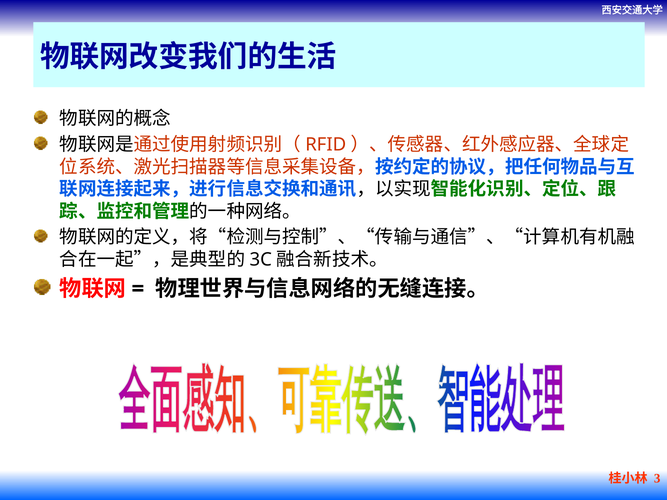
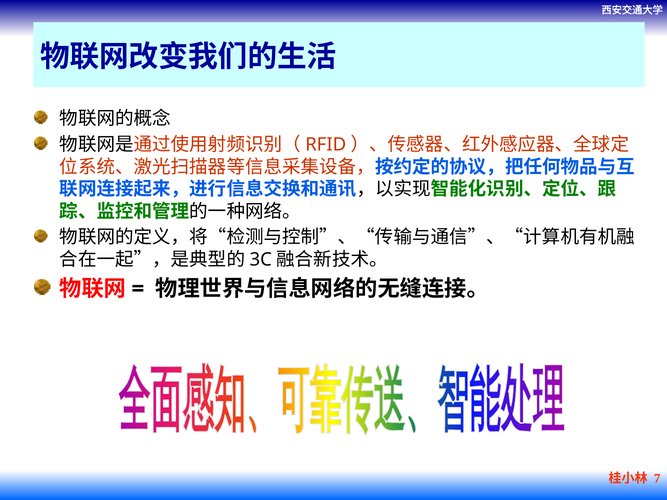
3: 3 -> 7
